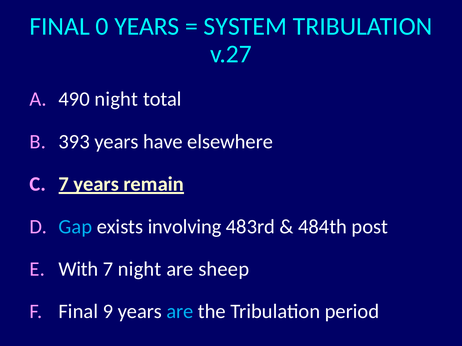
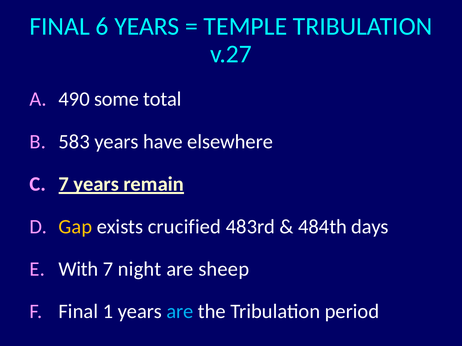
0: 0 -> 6
SYSTEM: SYSTEM -> TEMPLE
490 night: night -> some
393: 393 -> 583
Gap colour: light blue -> yellow
involving: involving -> crucified
post: post -> days
9: 9 -> 1
